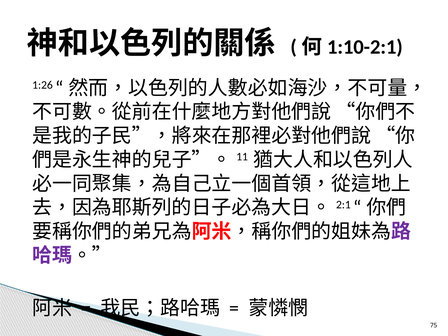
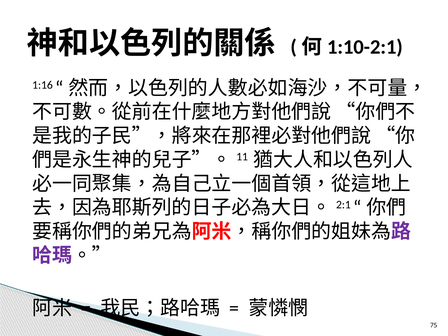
1:26: 1:26 -> 1:16
